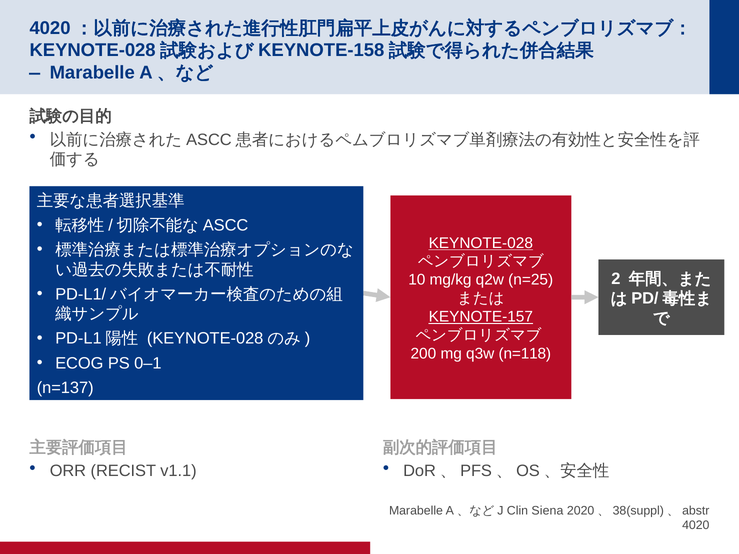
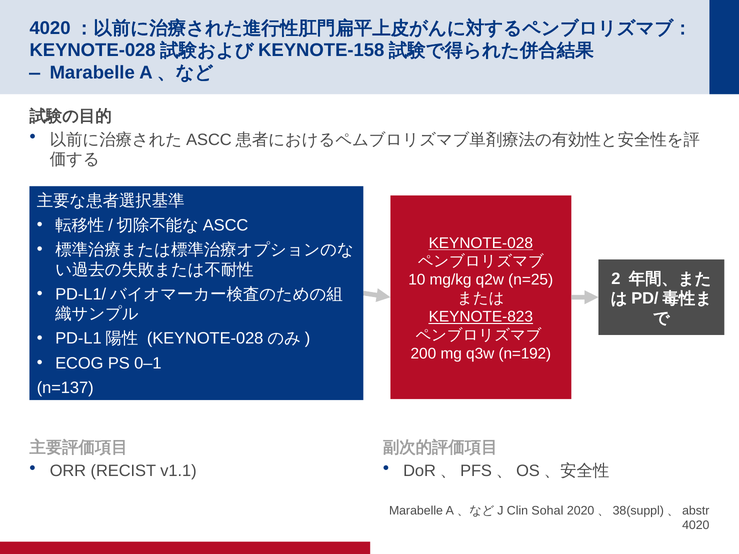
KEYNOTE-157: KEYNOTE-157 -> KEYNOTE-823
n=118: n=118 -> n=192
Siena: Siena -> Sohal
